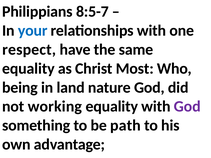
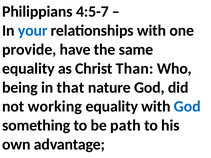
8:5-7: 8:5-7 -> 4:5-7
respect: respect -> provide
Most: Most -> Than
land: land -> that
God at (187, 107) colour: purple -> blue
